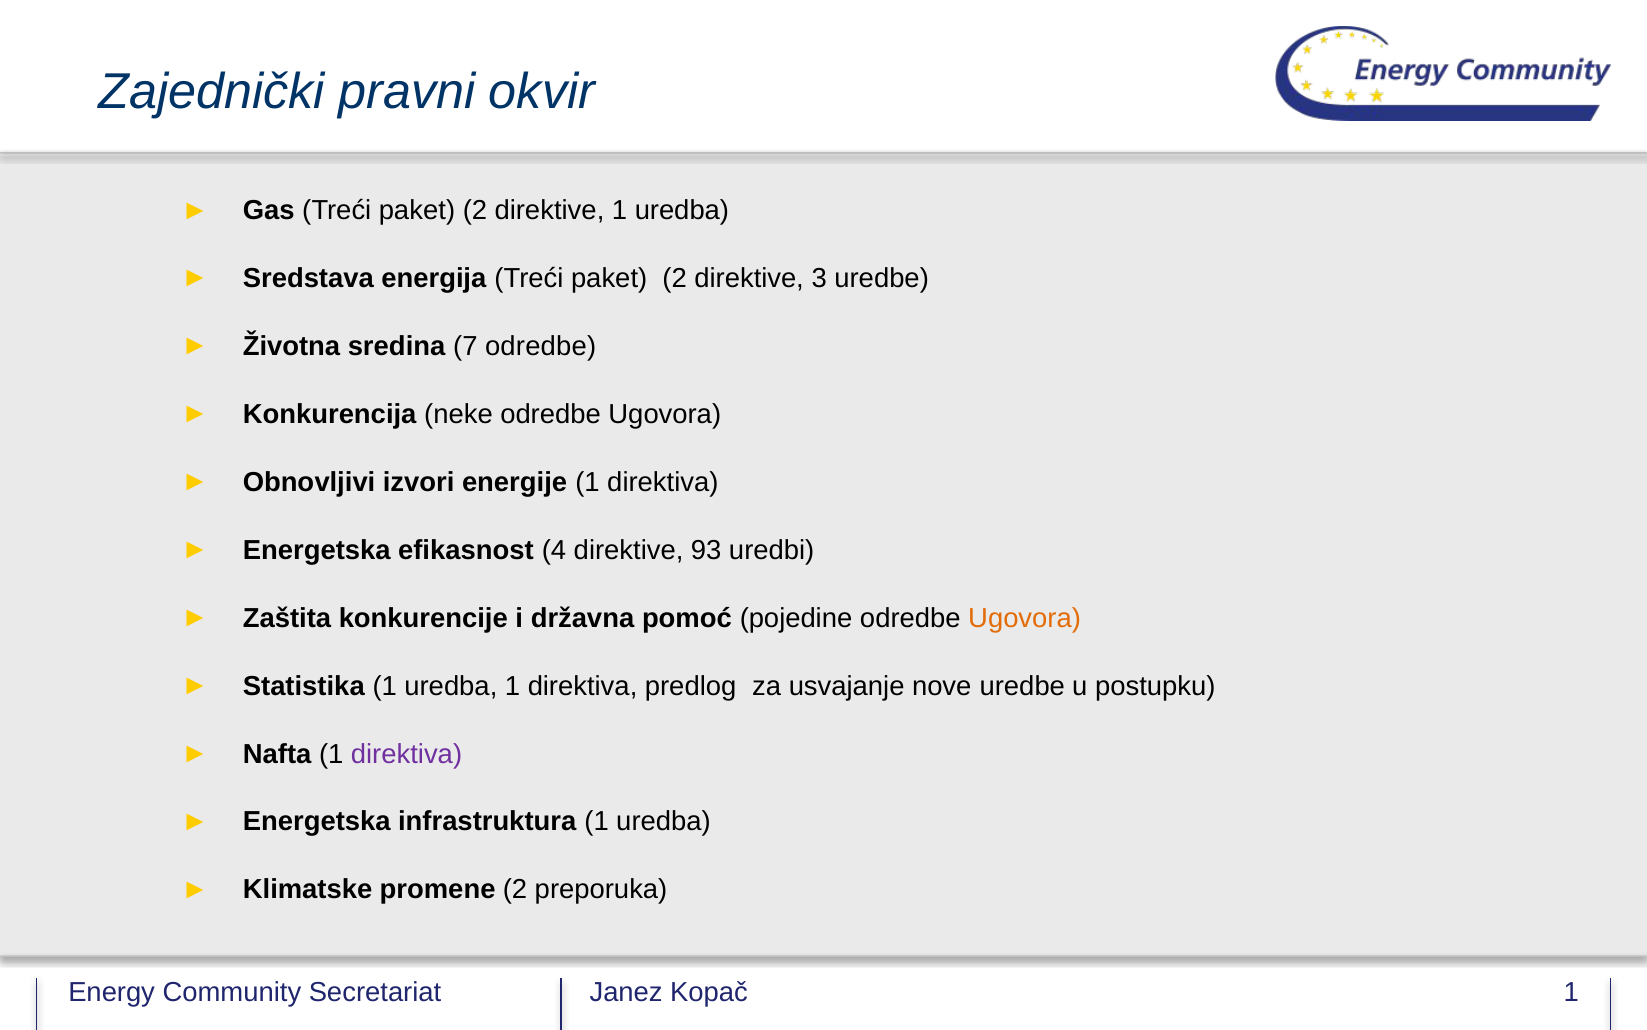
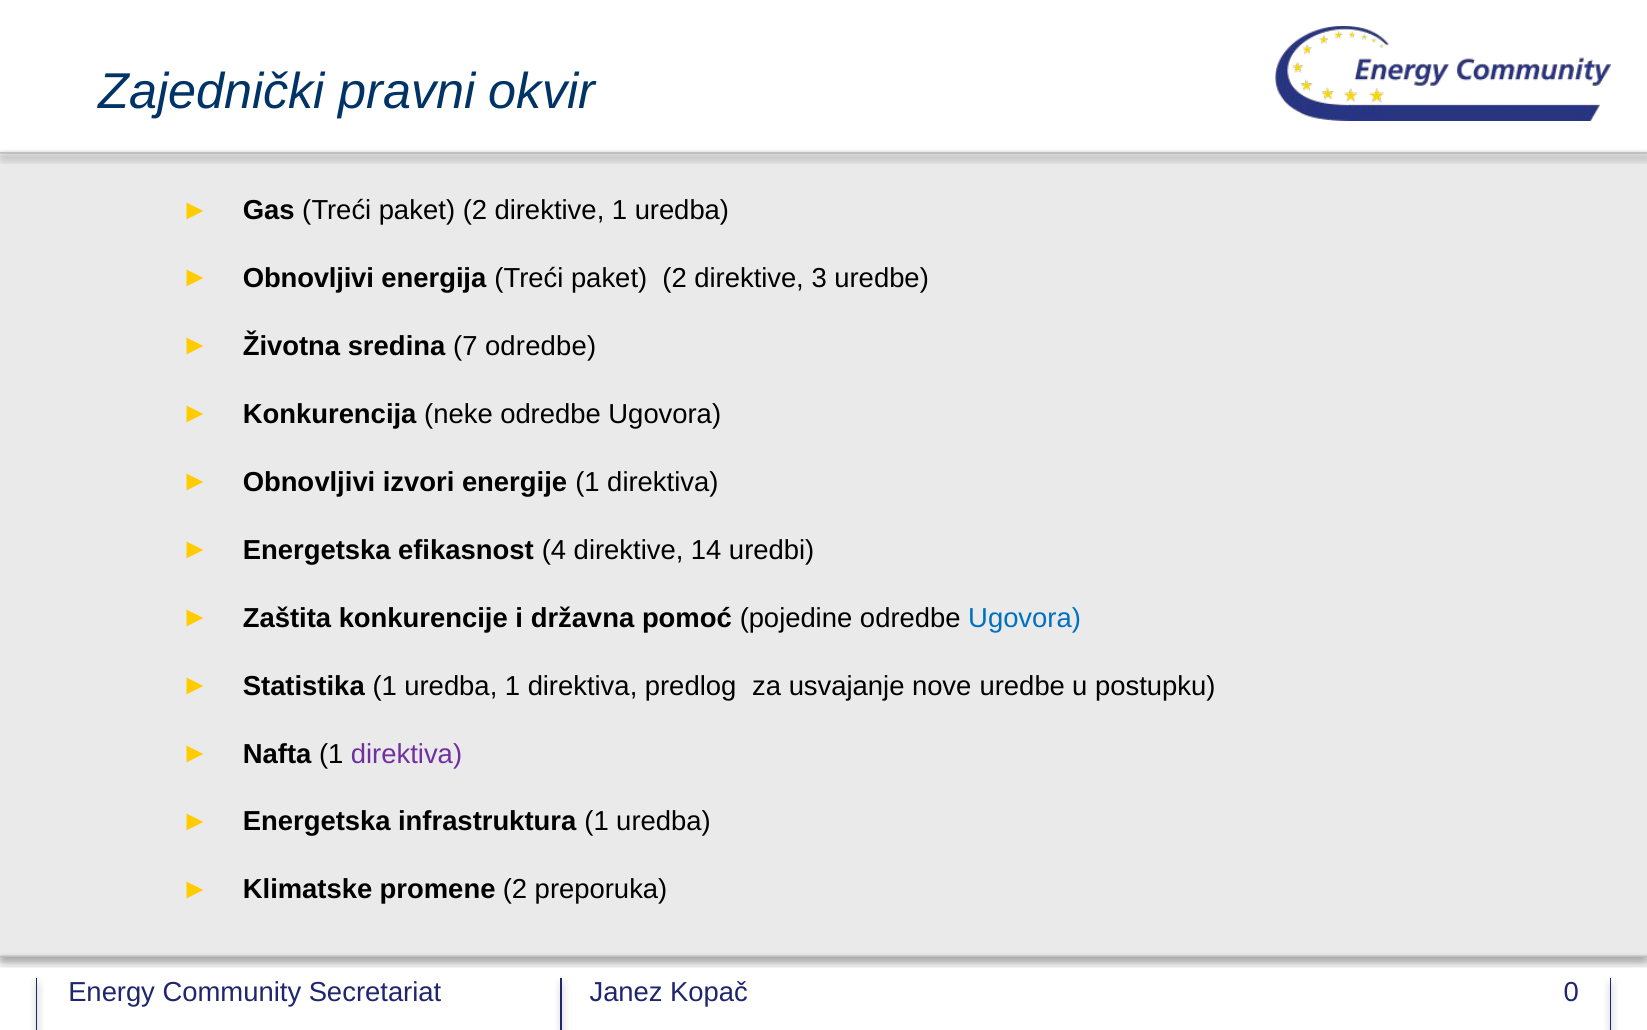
Sredstava at (308, 278): Sredstava -> Obnovljivi
93: 93 -> 14
Ugovora at (1025, 618) colour: orange -> blue
1 at (1571, 992): 1 -> 0
